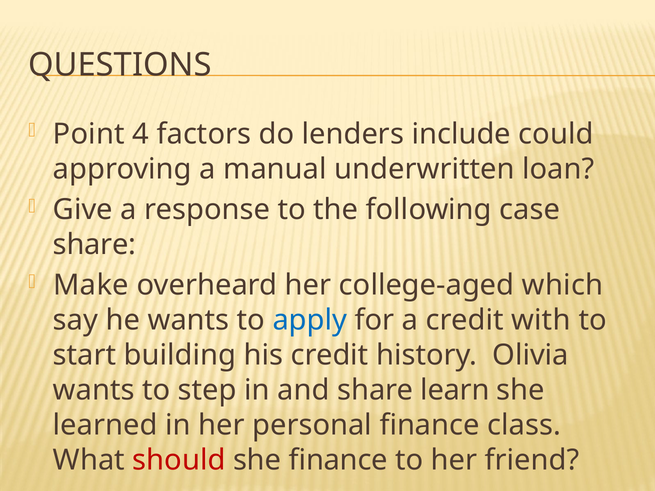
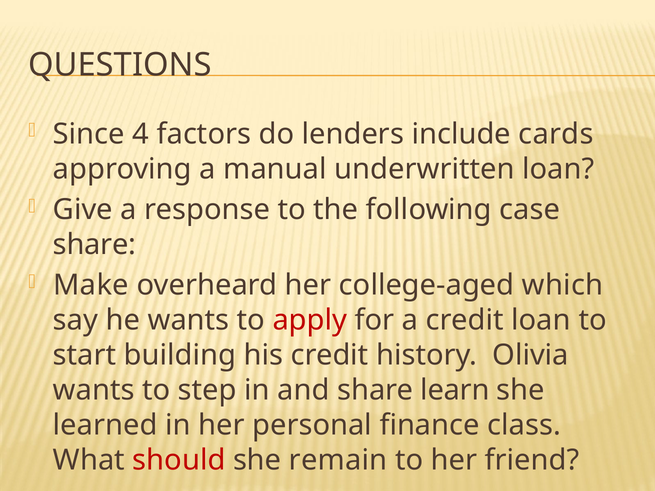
Point: Point -> Since
could: could -> cards
apply colour: blue -> red
credit with: with -> loan
she finance: finance -> remain
